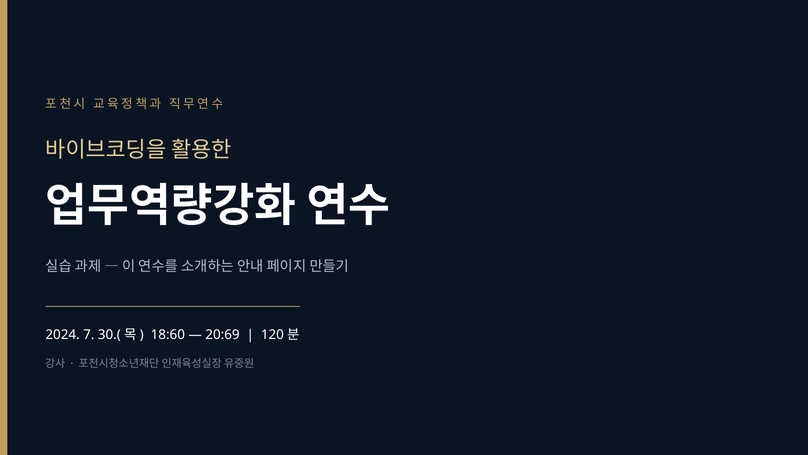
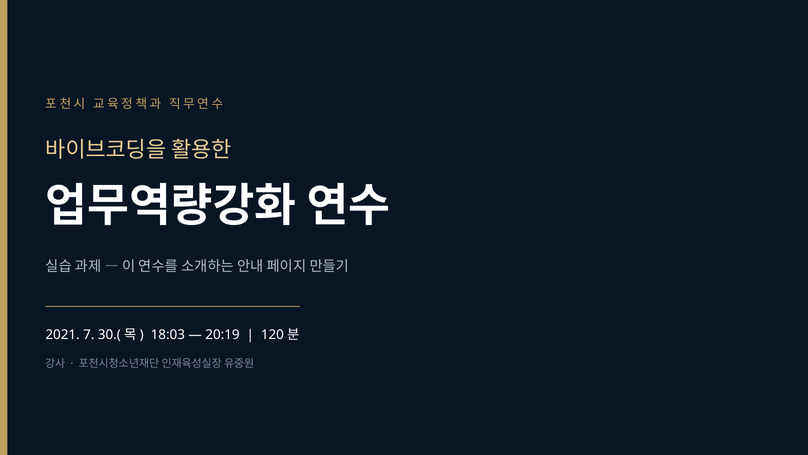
2024: 2024 -> 2021
18:60: 18:60 -> 18:03
20:69: 20:69 -> 20:19
